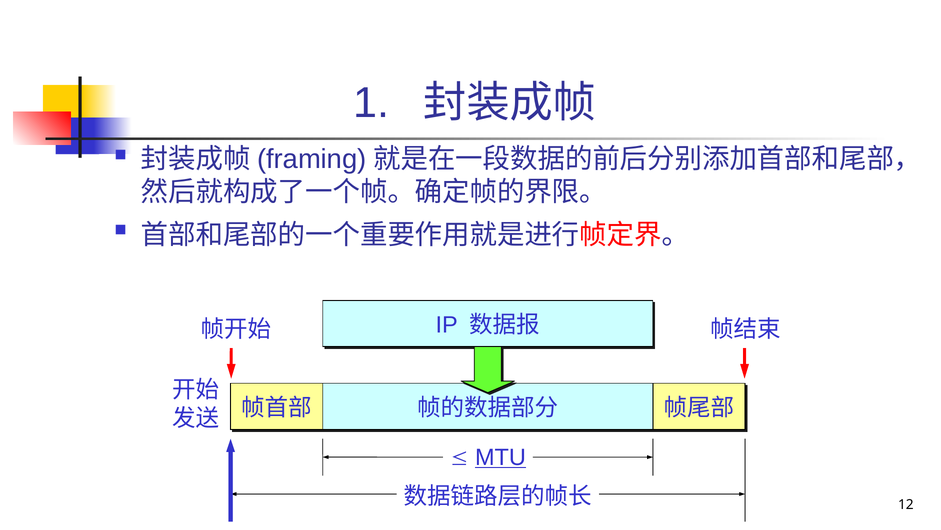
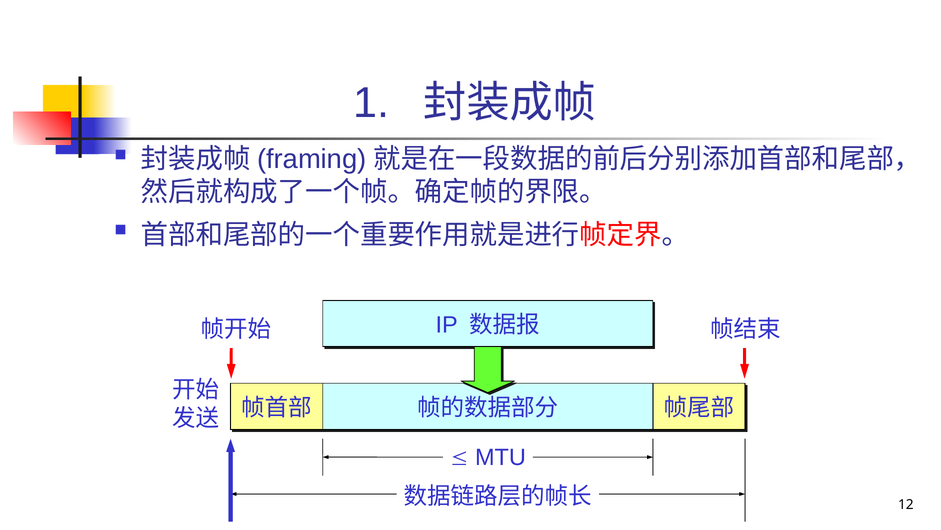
MTU underline: present -> none
